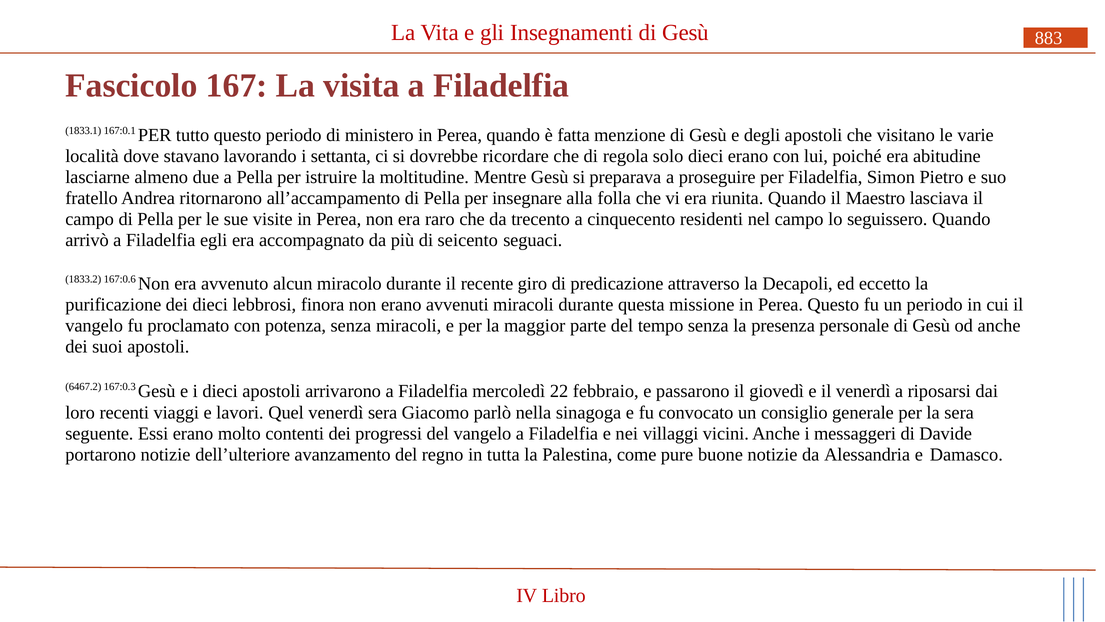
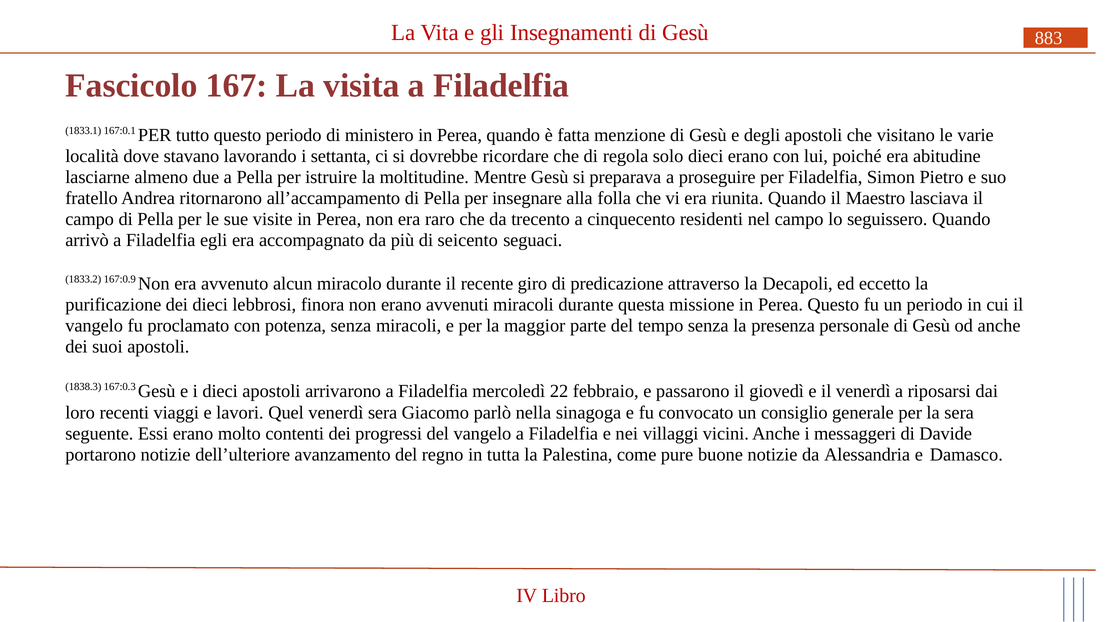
167:0.6: 167:0.6 -> 167:0.9
6467.2: 6467.2 -> 1838.3
